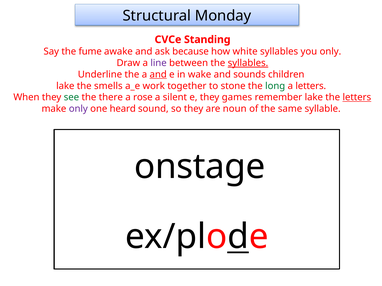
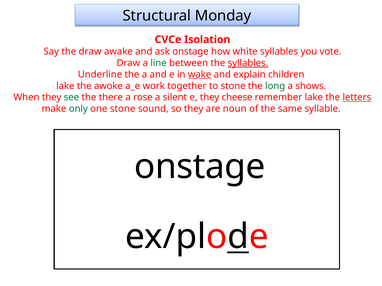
Standing: Standing -> Isolation
the fume: fume -> draw
ask because: because -> onstage
you only: only -> vote
line colour: purple -> green
and at (158, 75) underline: present -> none
wake underline: none -> present
sounds: sounds -> explain
smells: smells -> awoke
a letters: letters -> shows
games: games -> cheese
only at (78, 109) colour: purple -> green
one heard: heard -> stone
